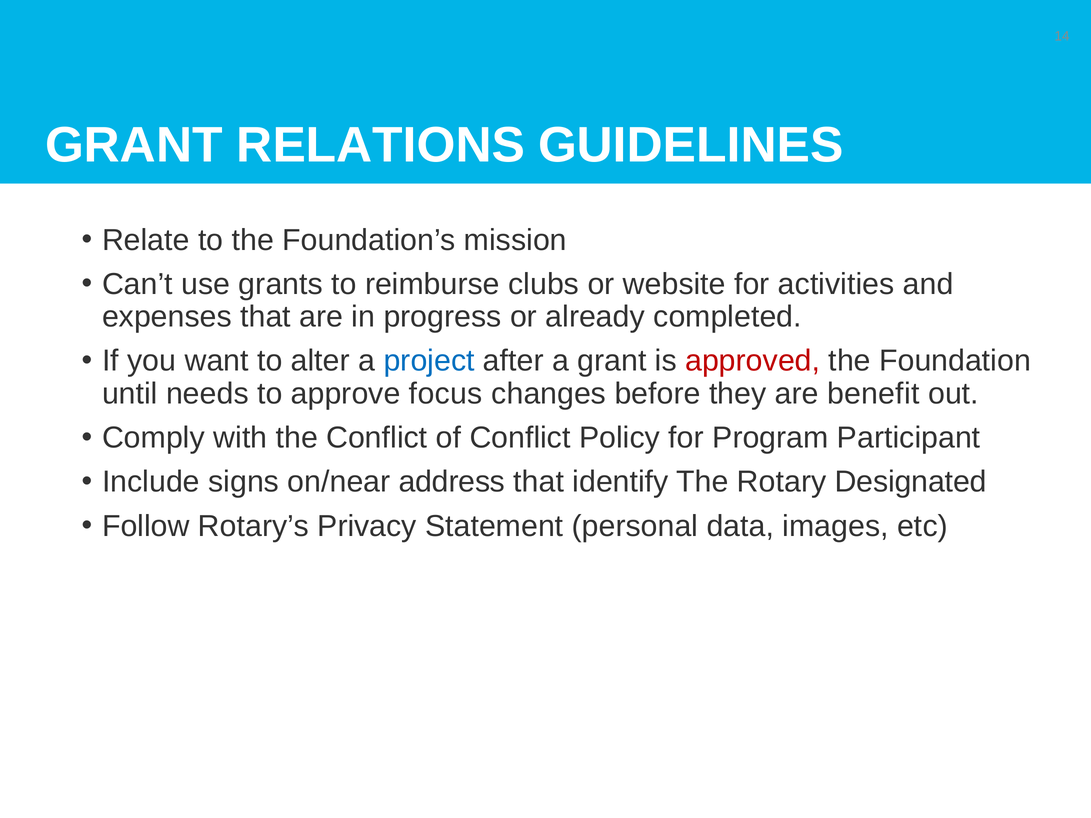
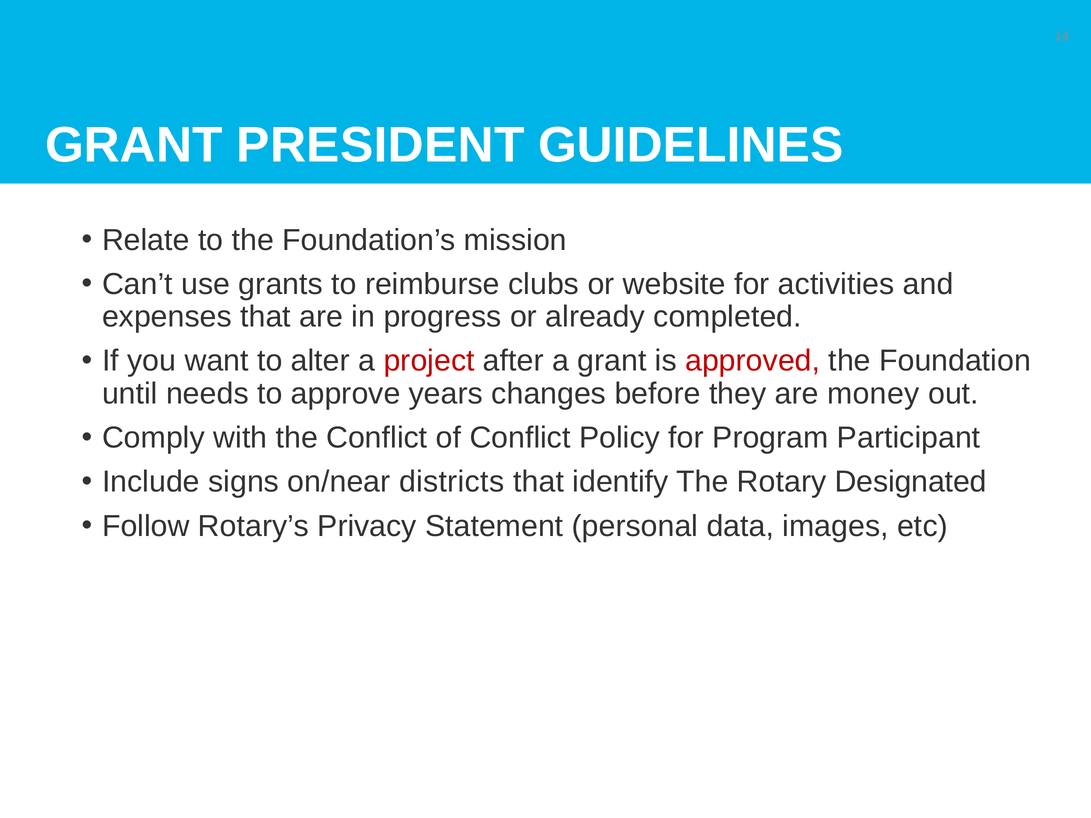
RELATIONS: RELATIONS -> PRESIDENT
project colour: blue -> red
focus: focus -> years
benefit: benefit -> money
address: address -> districts
